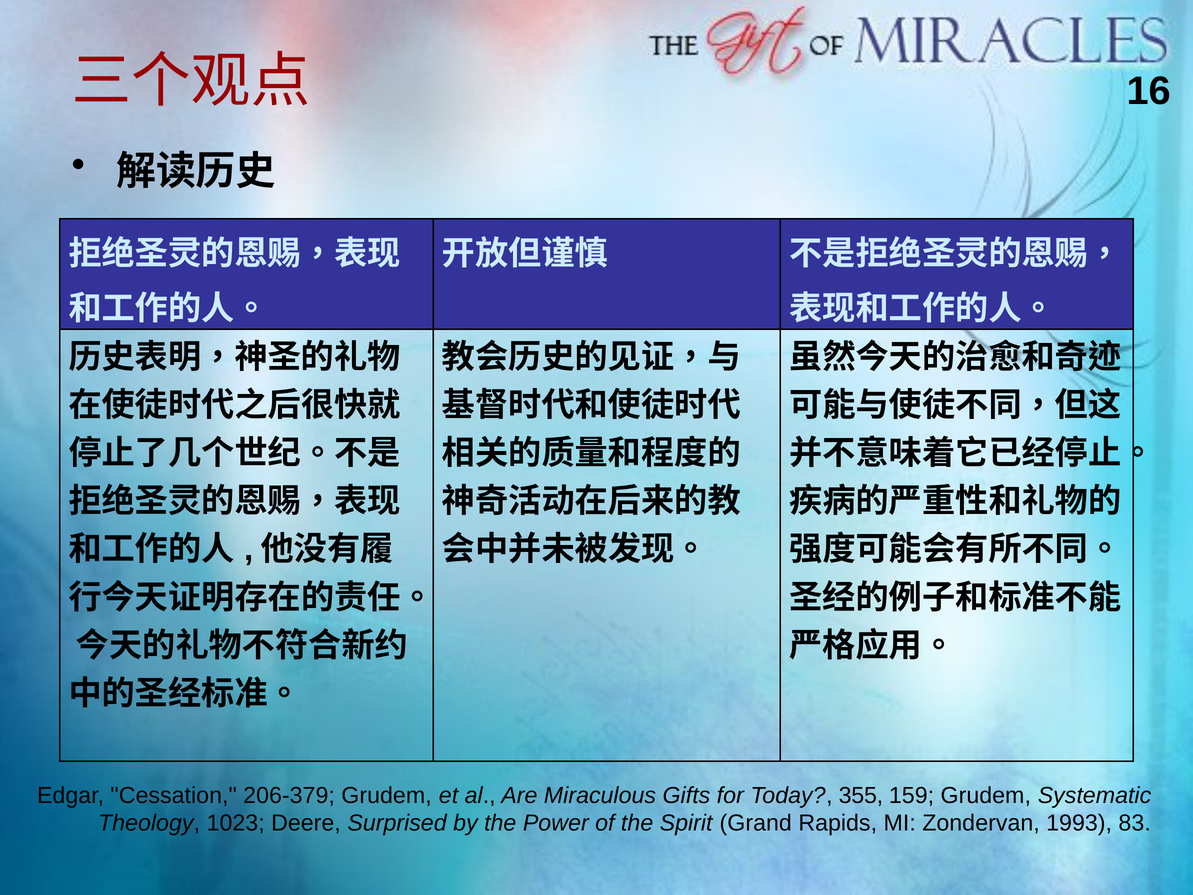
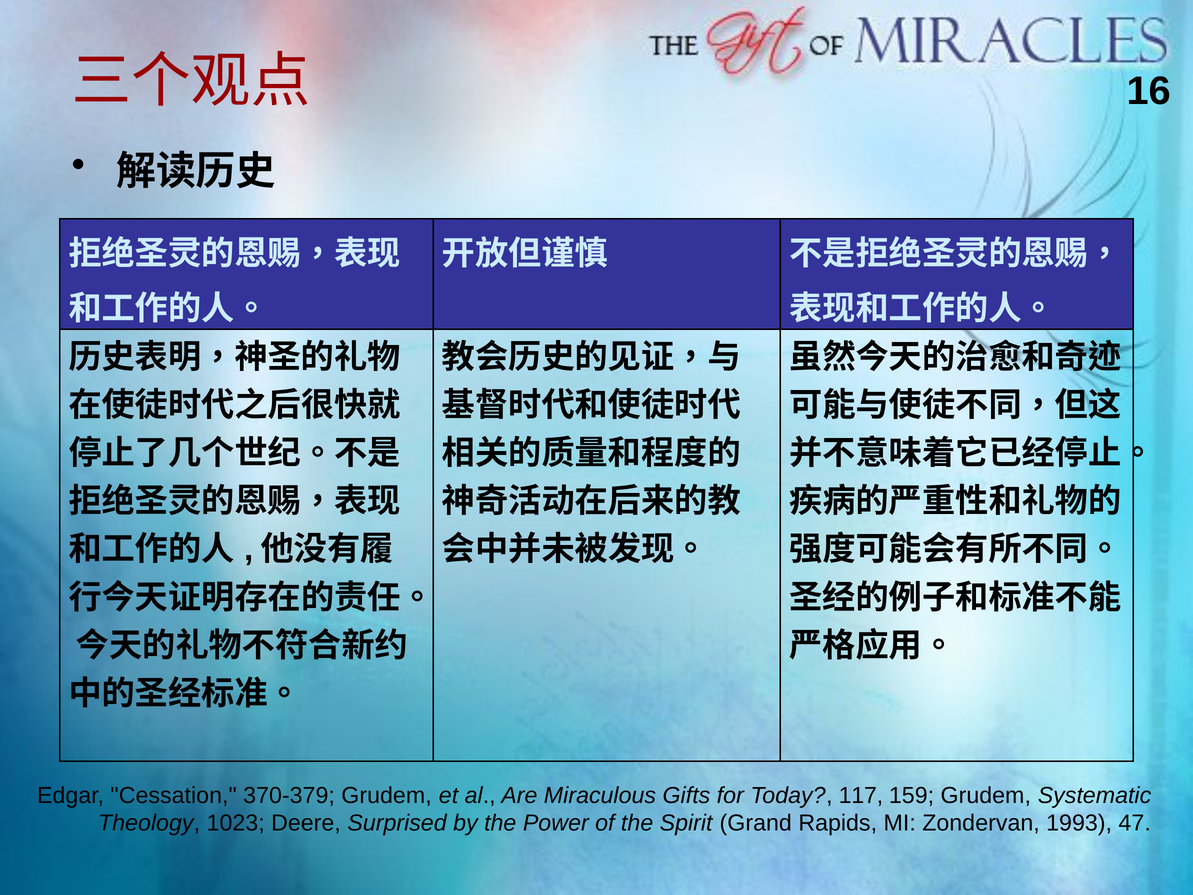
206-379: 206-379 -> 370-379
355: 355 -> 117
83: 83 -> 47
